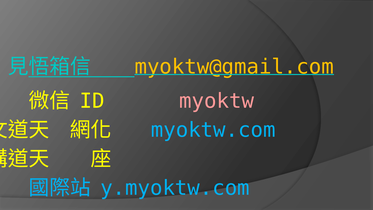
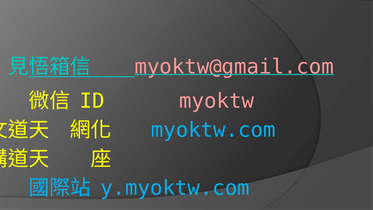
myoktw@gmail.com colour: yellow -> pink
